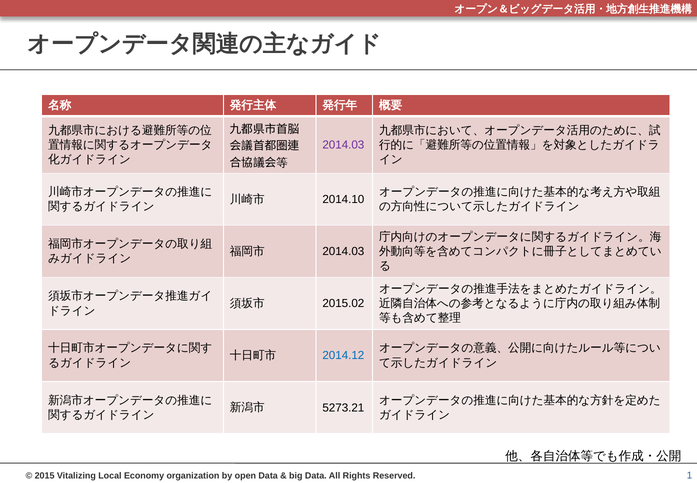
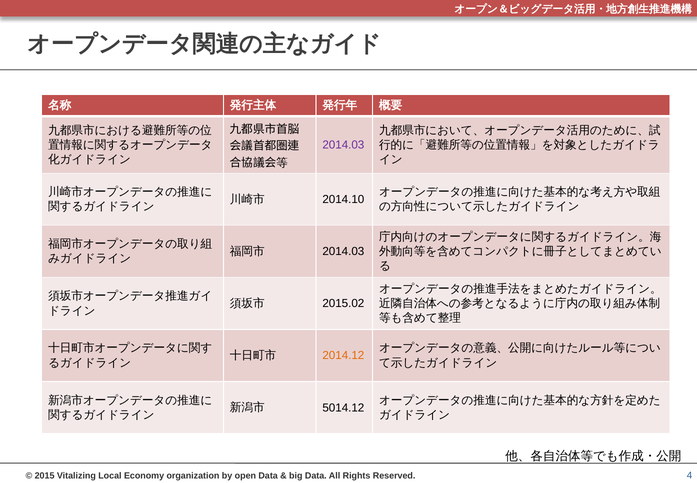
2014.12 colour: blue -> orange
5273.21: 5273.21 -> 5014.12
1: 1 -> 4
